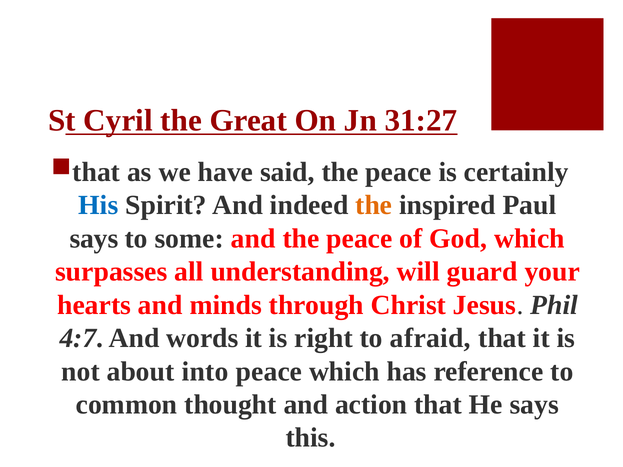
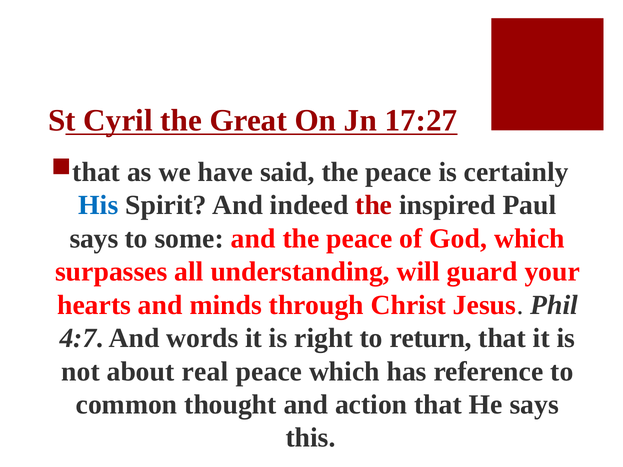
31:27: 31:27 -> 17:27
the at (374, 205) colour: orange -> red
afraid: afraid -> return
into: into -> real
